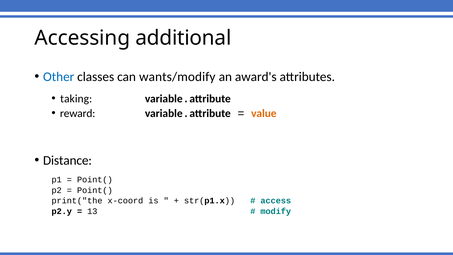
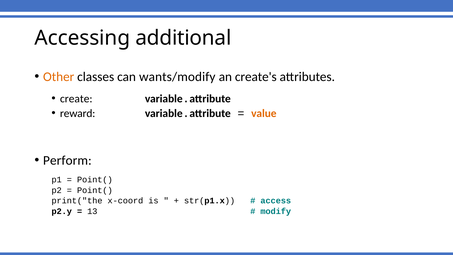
Other colour: blue -> orange
award's: award's -> create's
taking: taking -> create
Distance: Distance -> Perform
